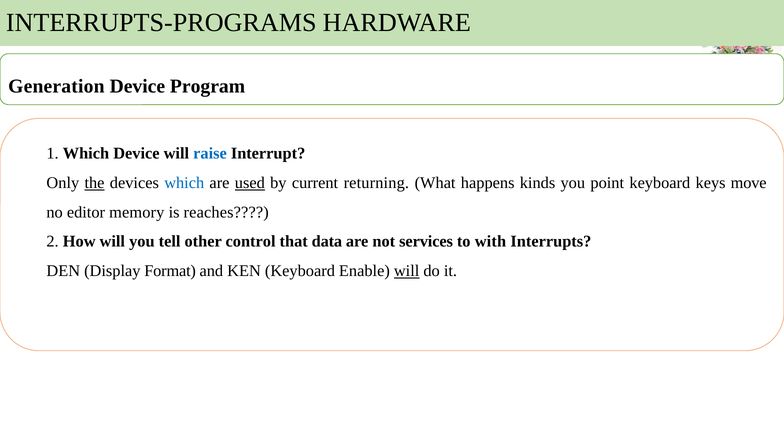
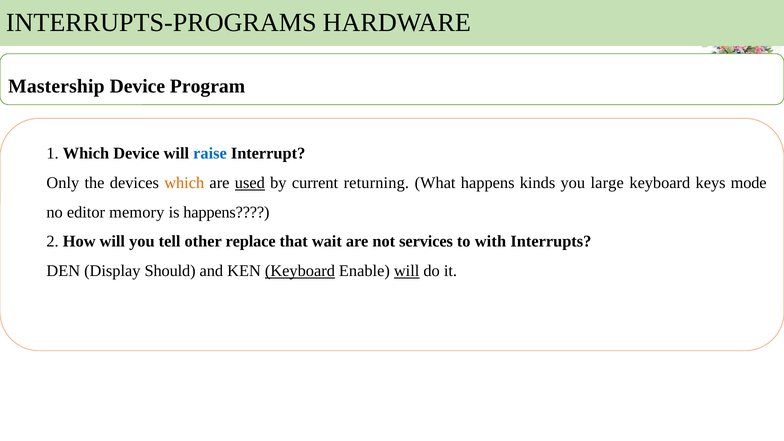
Generation: Generation -> Mastership
the underline: present -> none
which at (184, 183) colour: blue -> orange
point: point -> large
move: move -> mode
is reaches: reaches -> happens
control: control -> replace
data: data -> wait
Format: Format -> Should
Keyboard at (300, 271) underline: none -> present
